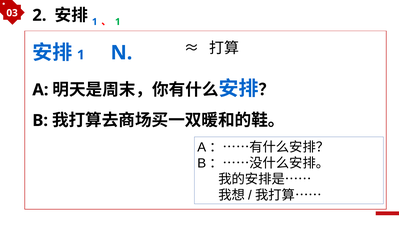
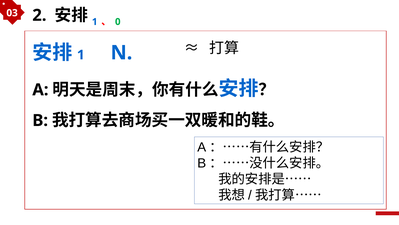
1 at (118, 22): 1 -> 0
